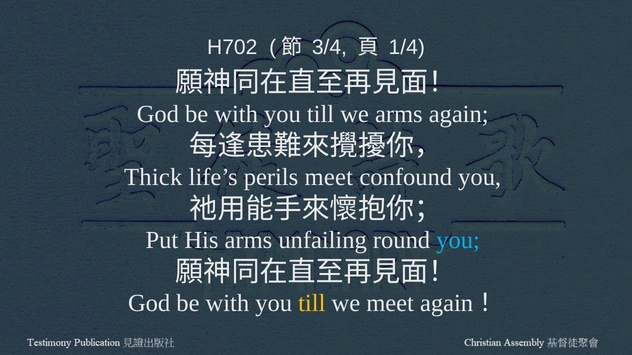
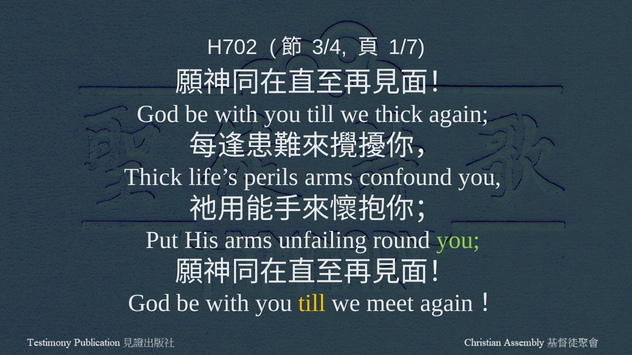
1/4: 1/4 -> 1/7
we arms: arms -> thick
perils meet: meet -> arms
you at (458, 241) colour: light blue -> light green
